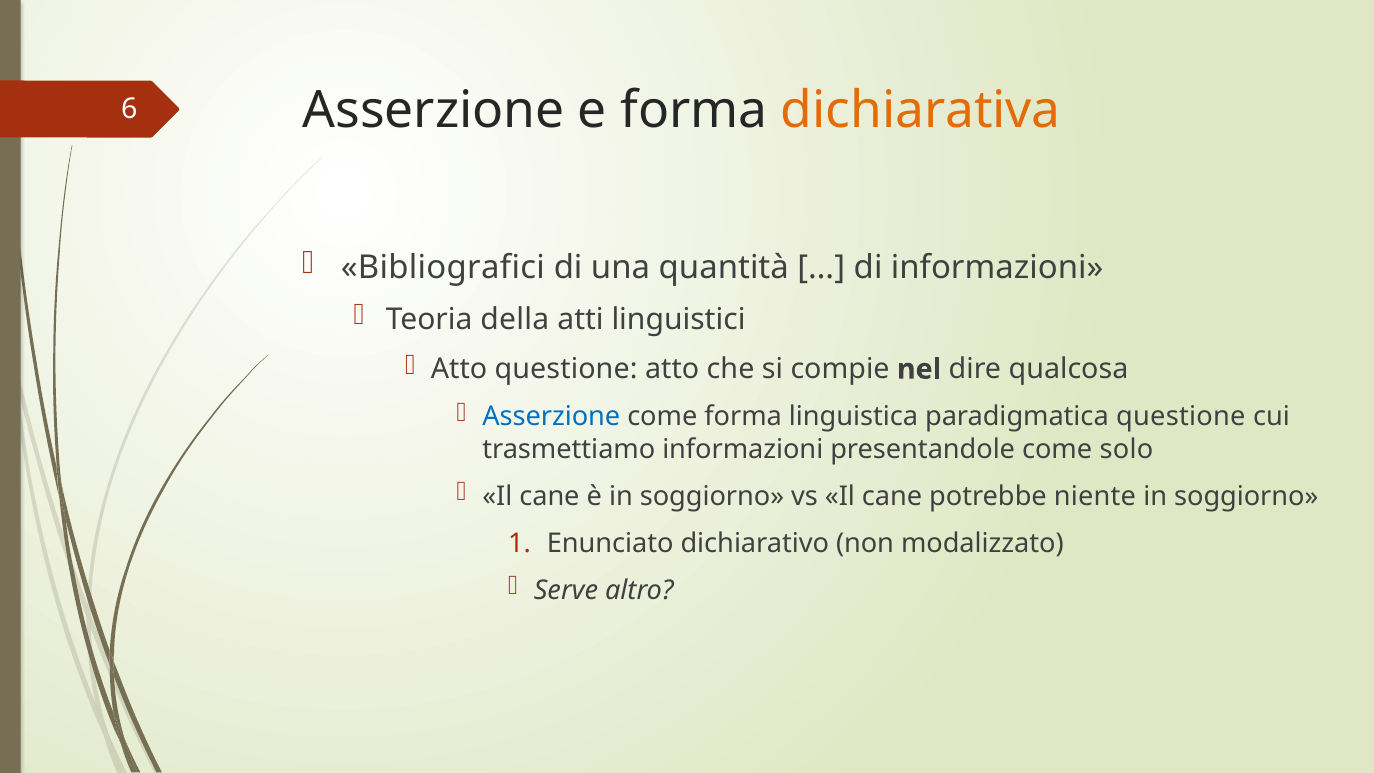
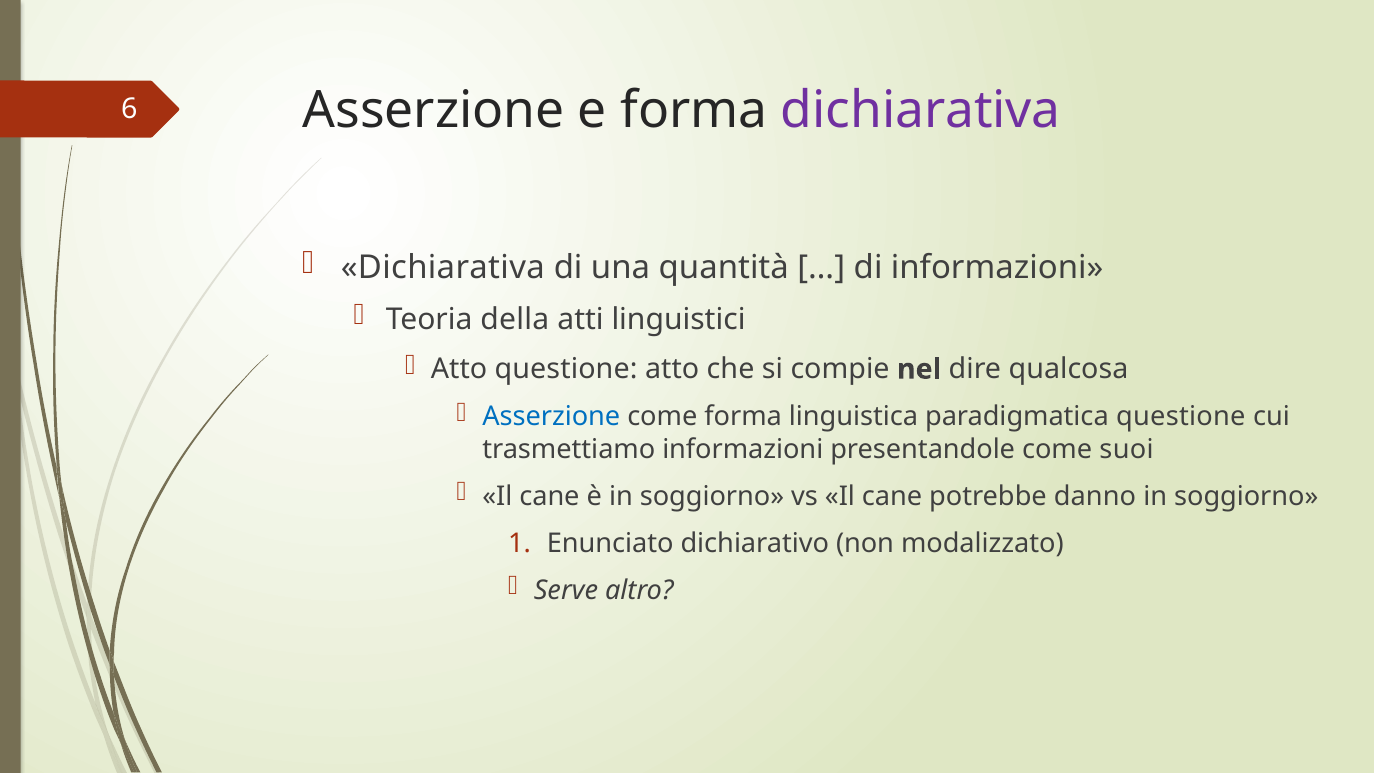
dichiarativa at (921, 110) colour: orange -> purple
Bibliografici at (443, 268): Bibliografici -> Dichiarativa
solo: solo -> suoi
niente: niente -> danno
